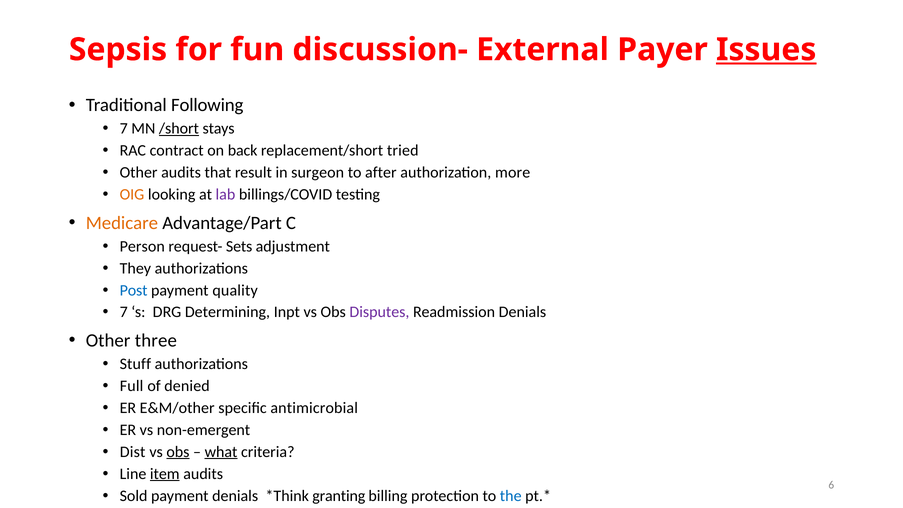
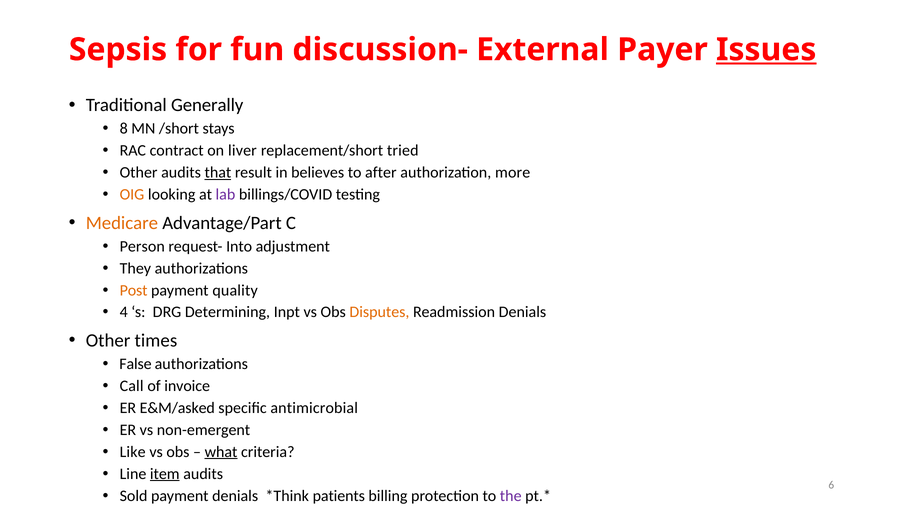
Following: Following -> Generally
7 at (124, 129): 7 -> 8
/short underline: present -> none
back: back -> liver
that underline: none -> present
surgeon: surgeon -> believes
Sets: Sets -> Into
Post colour: blue -> orange
7 at (124, 312): 7 -> 4
Disputes colour: purple -> orange
three: three -> times
Stuff: Stuff -> False
Full: Full -> Call
denied: denied -> invoice
E&M/other: E&M/other -> E&M/asked
Dist: Dist -> Like
obs at (178, 452) underline: present -> none
granting: granting -> patients
the colour: blue -> purple
